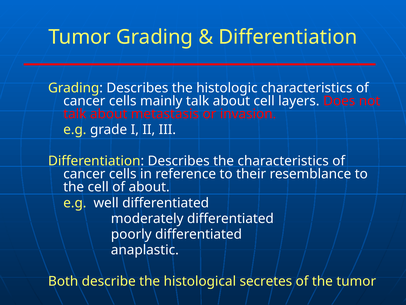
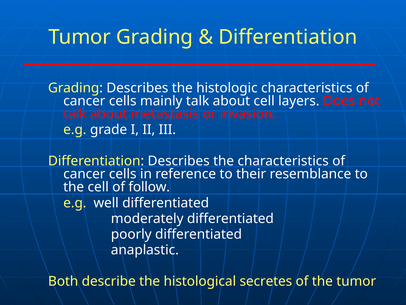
of about: about -> follow
